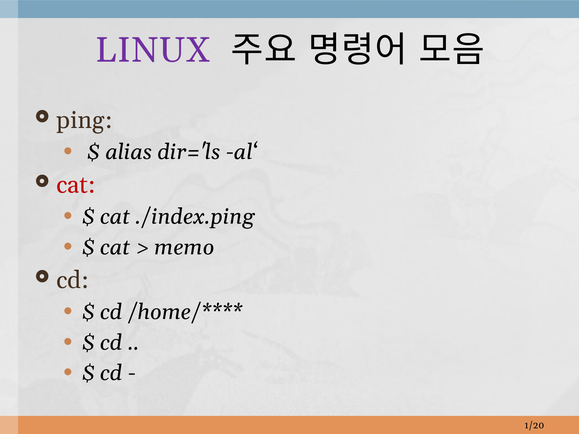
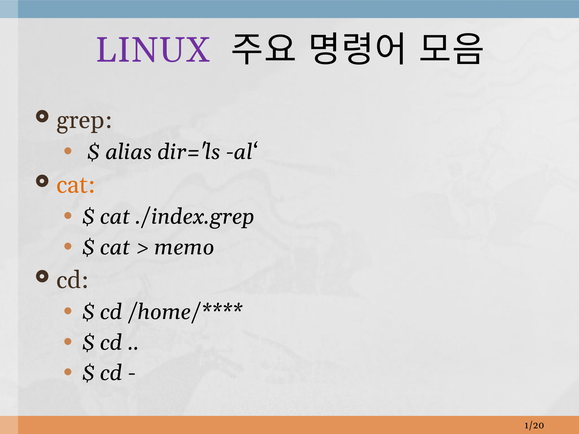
ping: ping -> grep
cat at (76, 185) colour: red -> orange
./index.ping: ./index.ping -> ./index.grep
